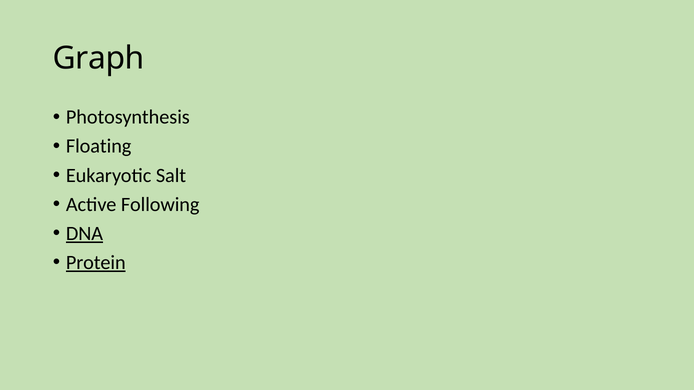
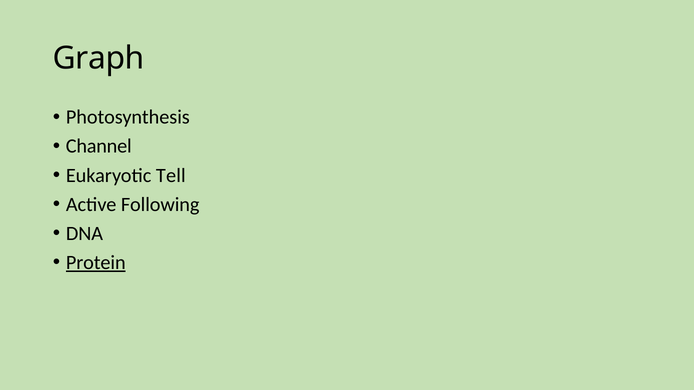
Floating: Floating -> Channel
Salt: Salt -> Tell
DNA underline: present -> none
